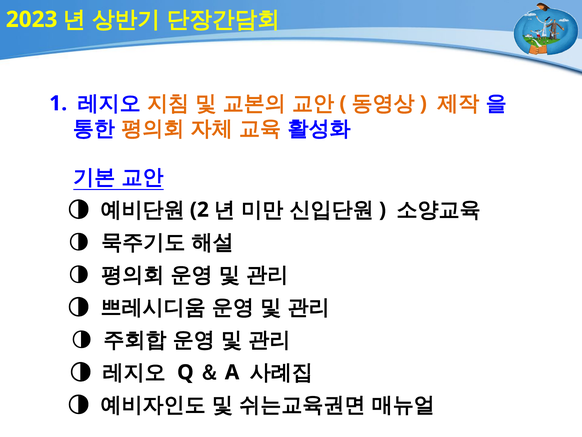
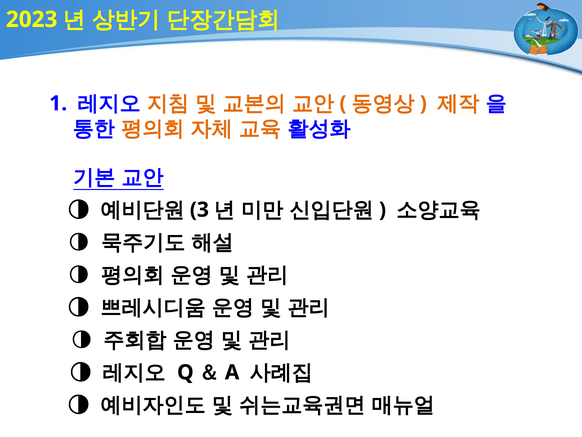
2: 2 -> 3
